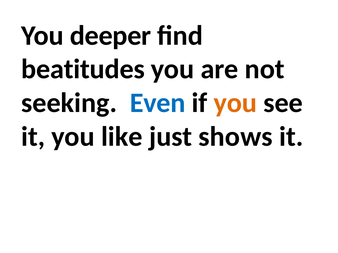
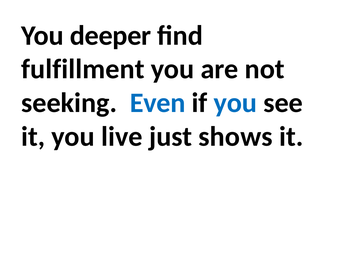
beatitudes: beatitudes -> fulfillment
you at (235, 103) colour: orange -> blue
like: like -> live
